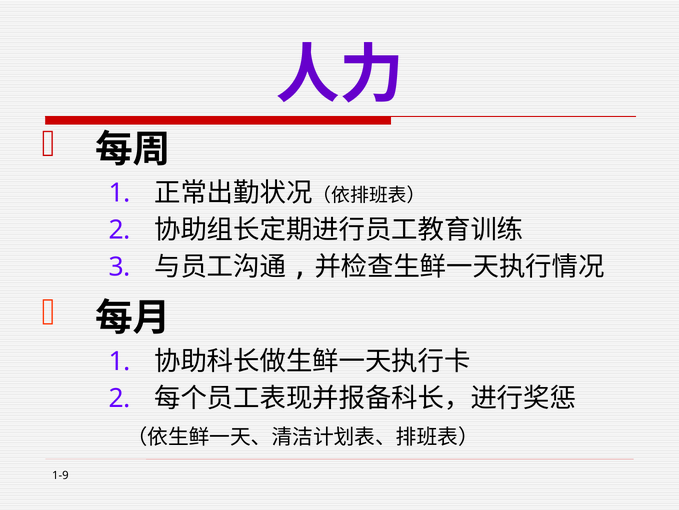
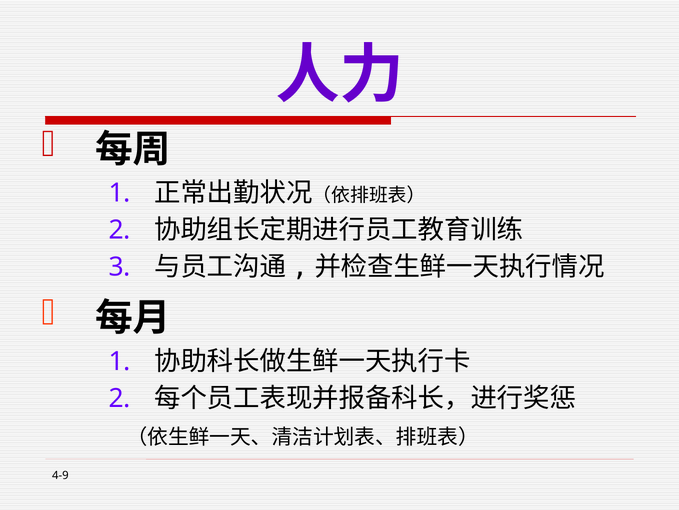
1-9: 1-9 -> 4-9
